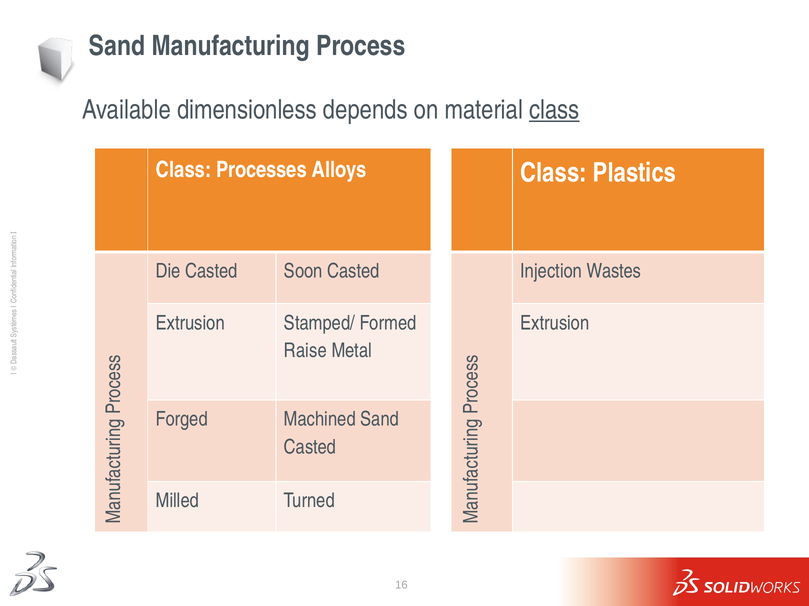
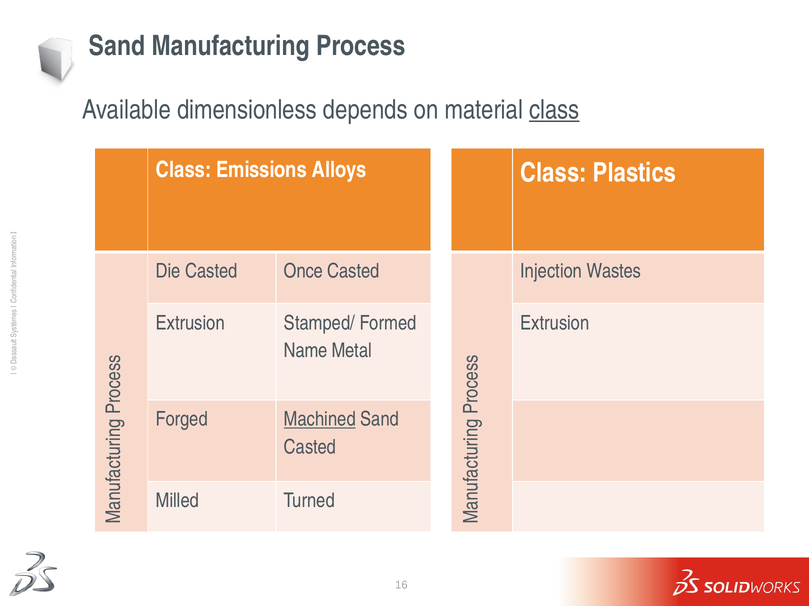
Processes: Processes -> Emissions
Soon: Soon -> Once
Raise: Raise -> Name
Machined underline: none -> present
